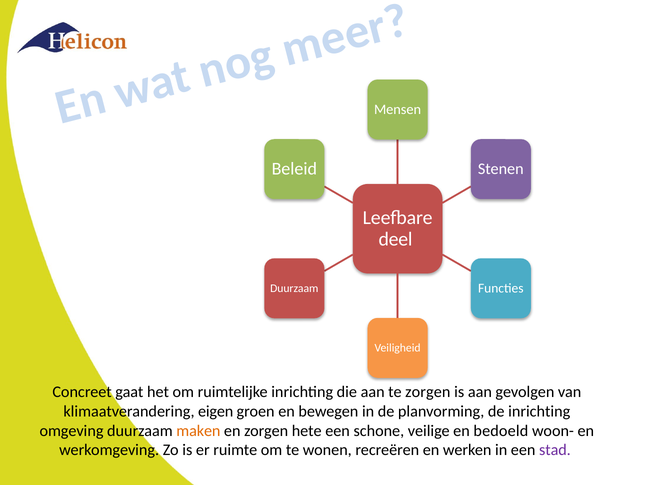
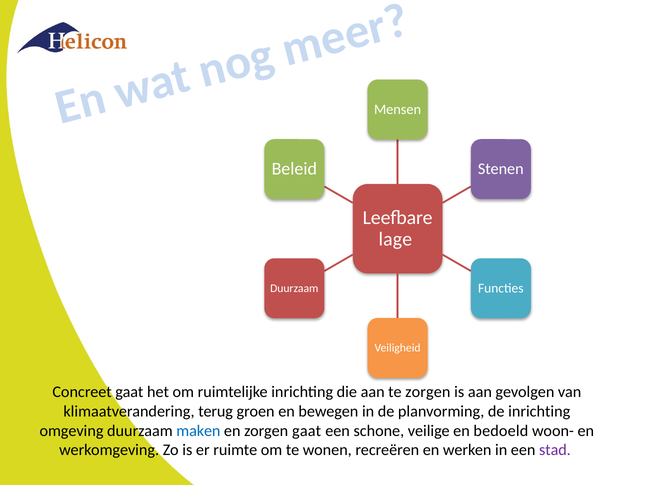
deel: deel -> lage
eigen: eigen -> terug
maken colour: orange -> blue
zorgen hete: hete -> gaat
